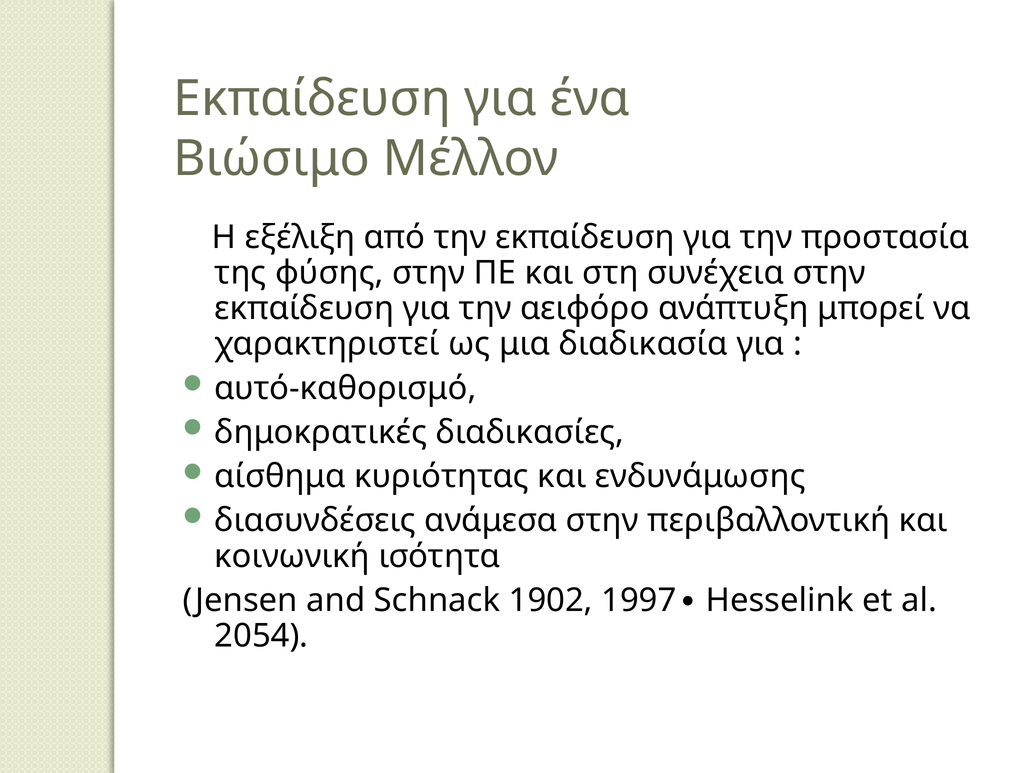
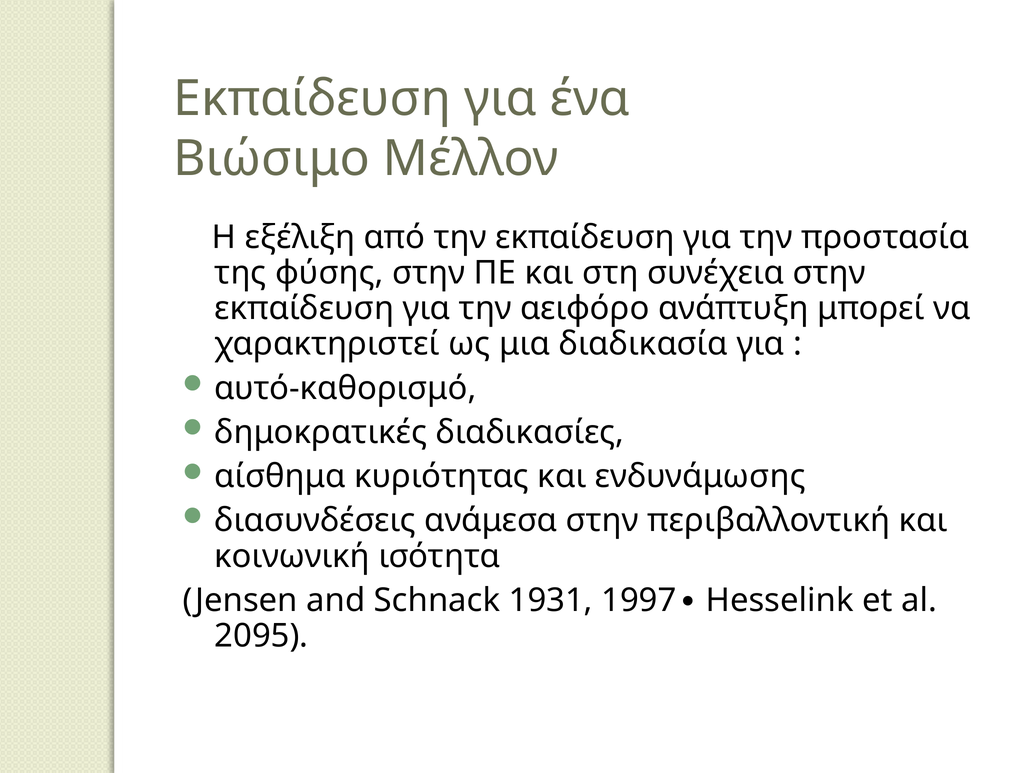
1902: 1902 -> 1931
2054: 2054 -> 2095
